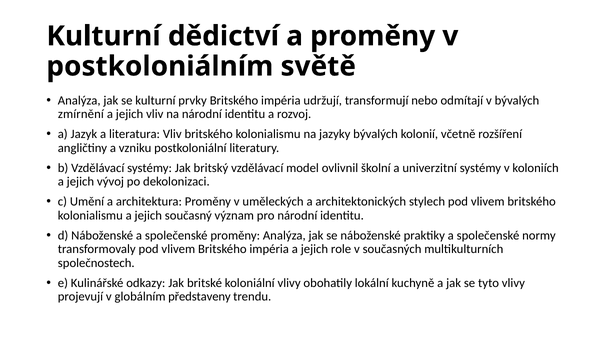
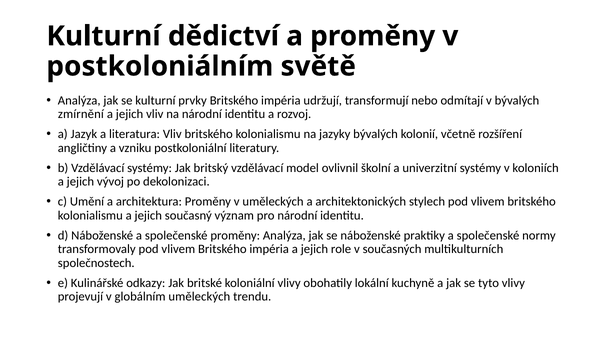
globálním představeny: představeny -> uměleckých
